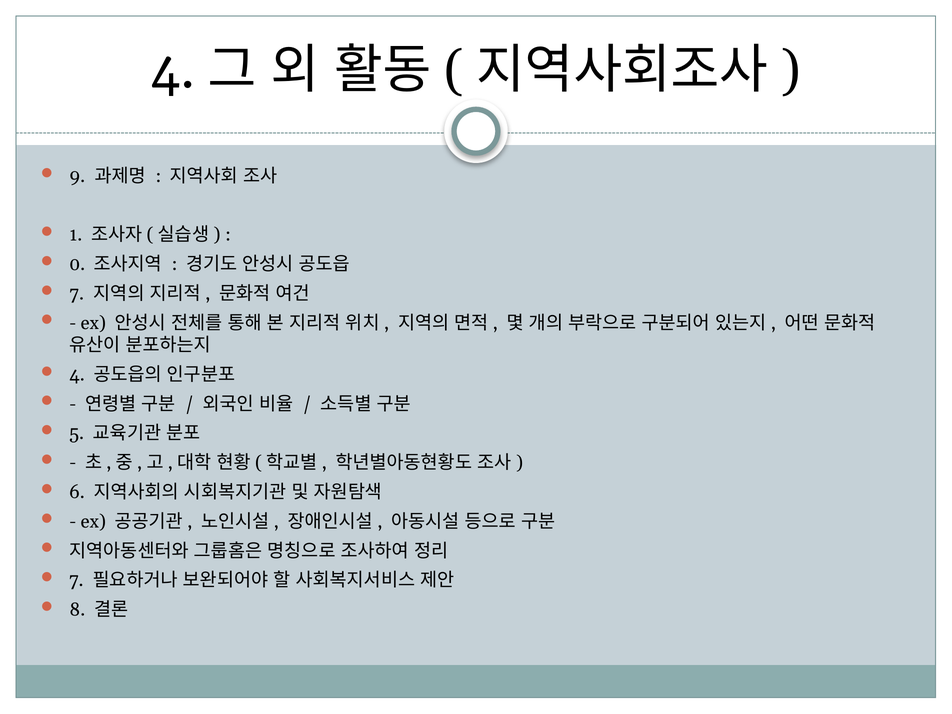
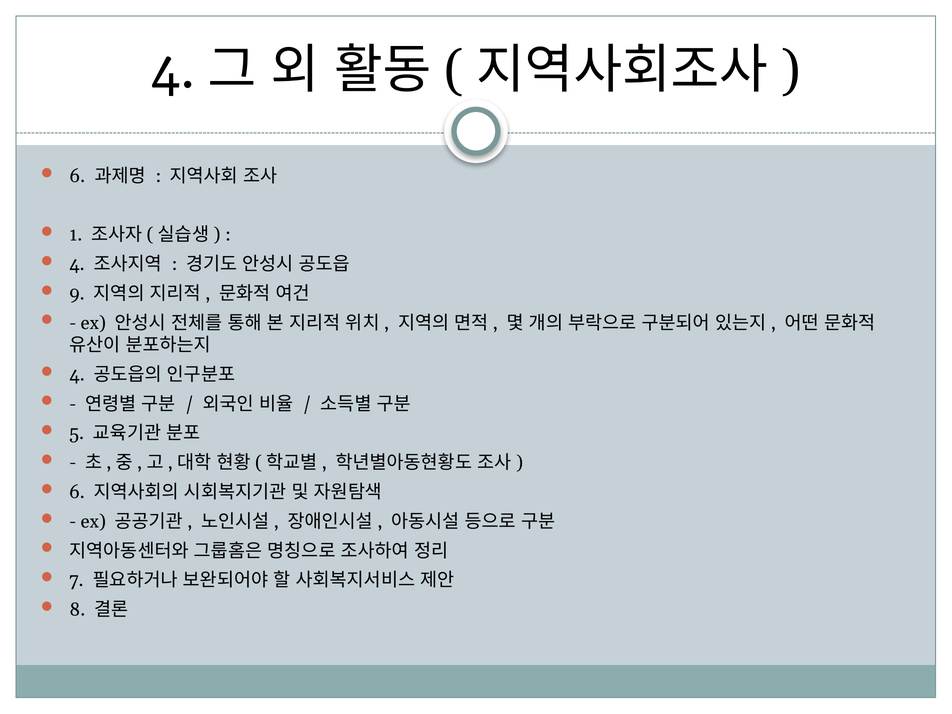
9 at (77, 176): 9 -> 6
0 at (77, 264): 0 -> 4
7 at (77, 294): 7 -> 9
